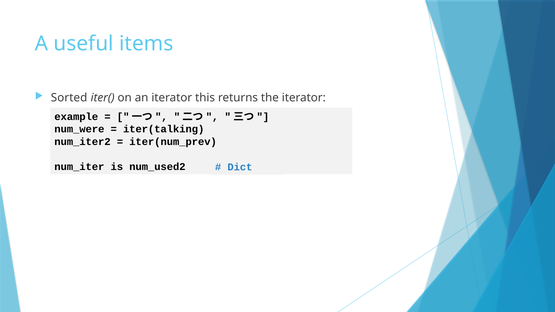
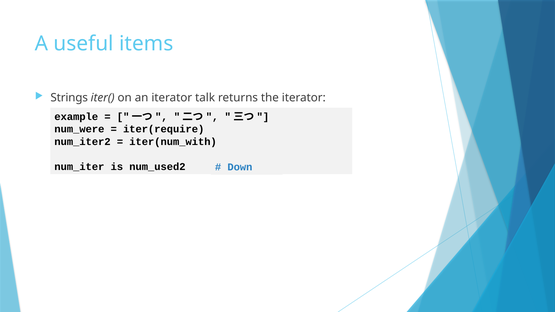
Sorted: Sorted -> Strings
this: this -> talk
iter(talking: iter(talking -> iter(require
iter(num_prev: iter(num_prev -> iter(num_with
Dict: Dict -> Down
